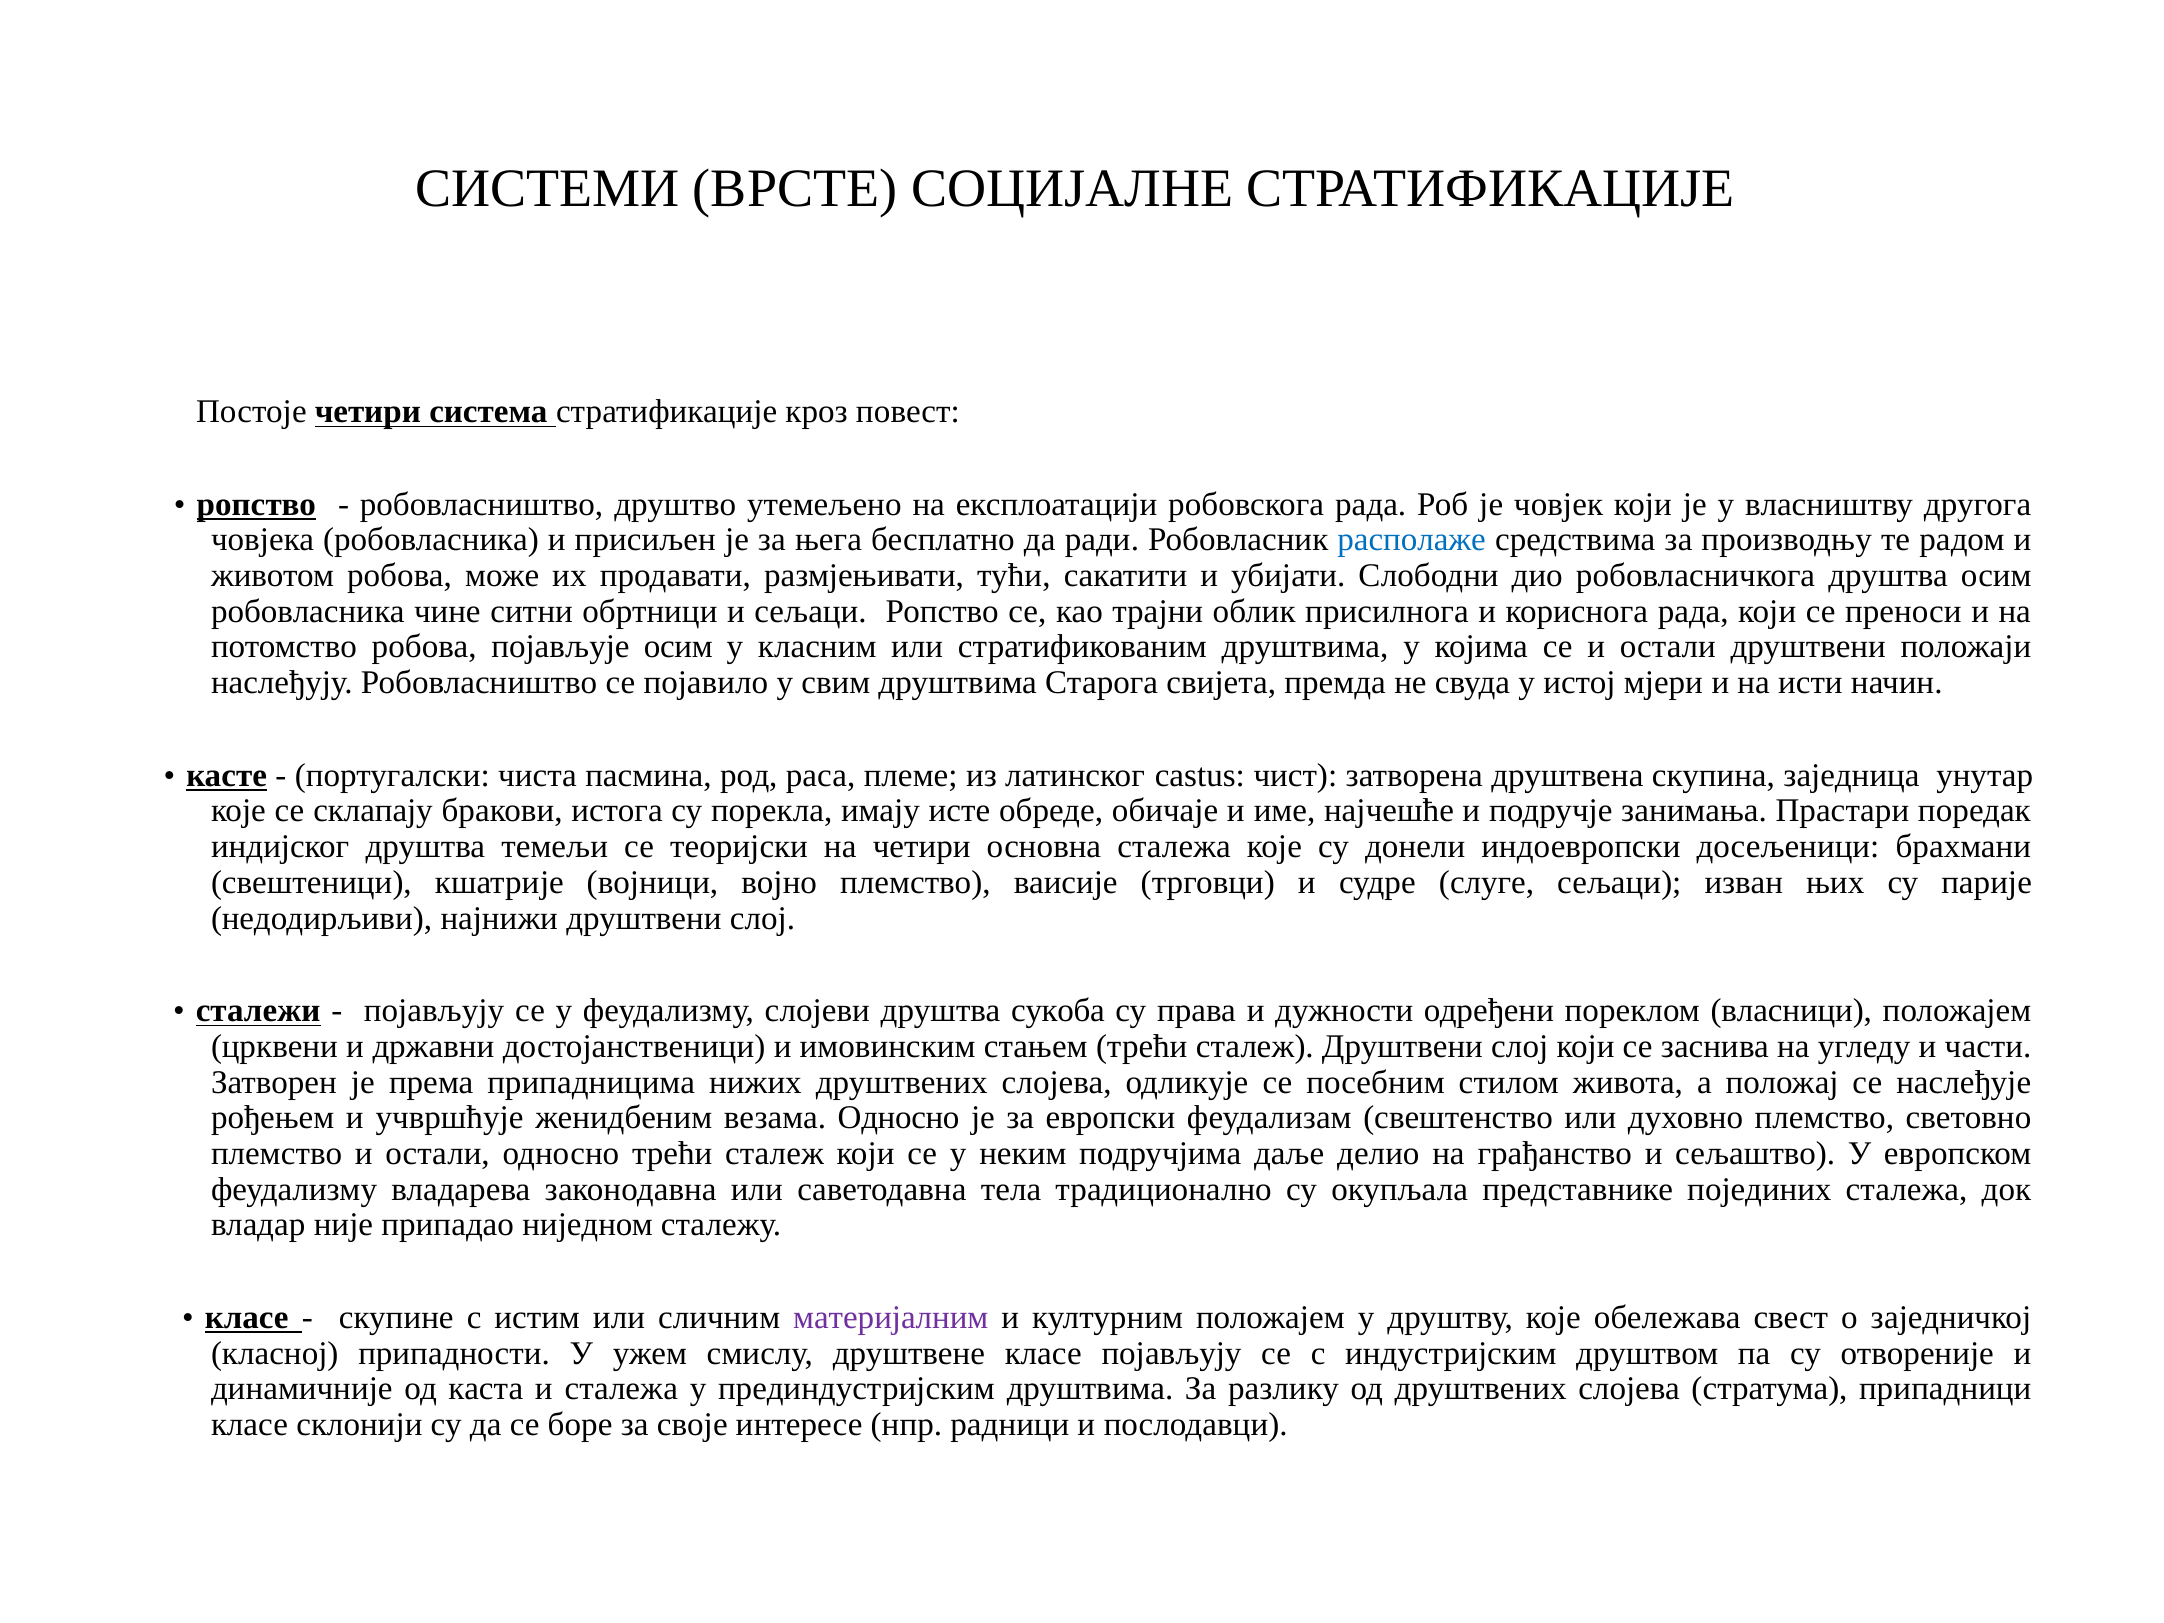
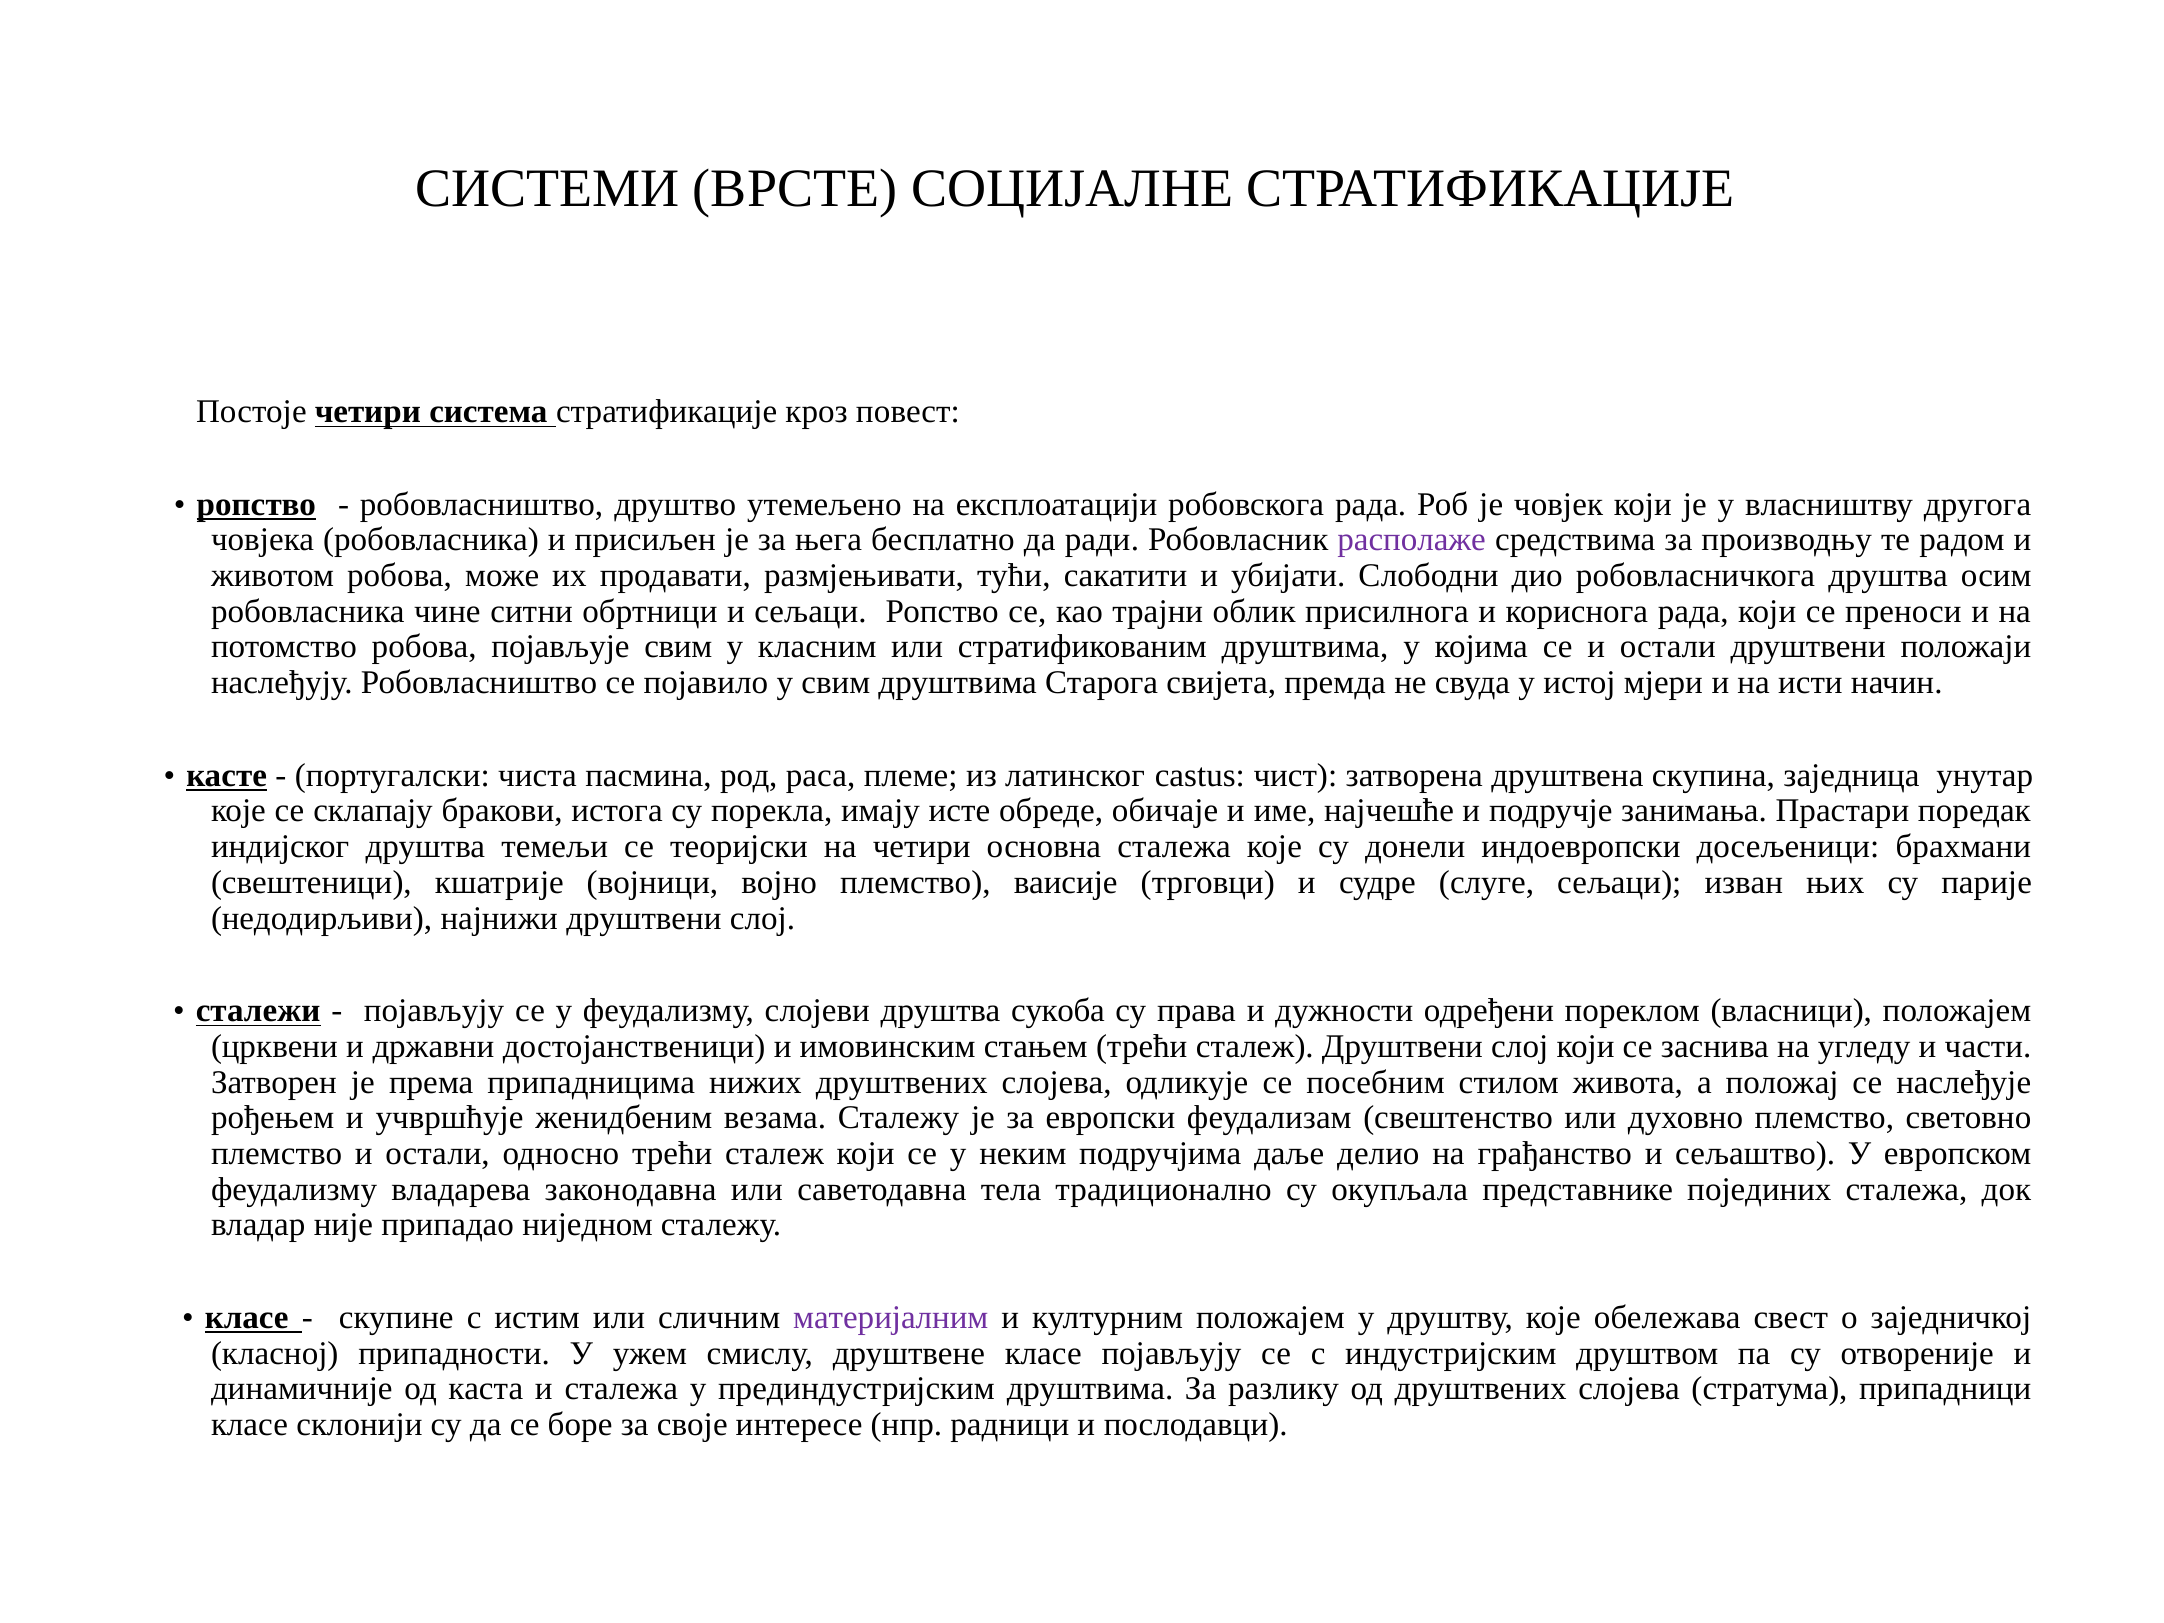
располаже colour: blue -> purple
појављује осим: осим -> свим
везама Односно: Односно -> Сталежу
